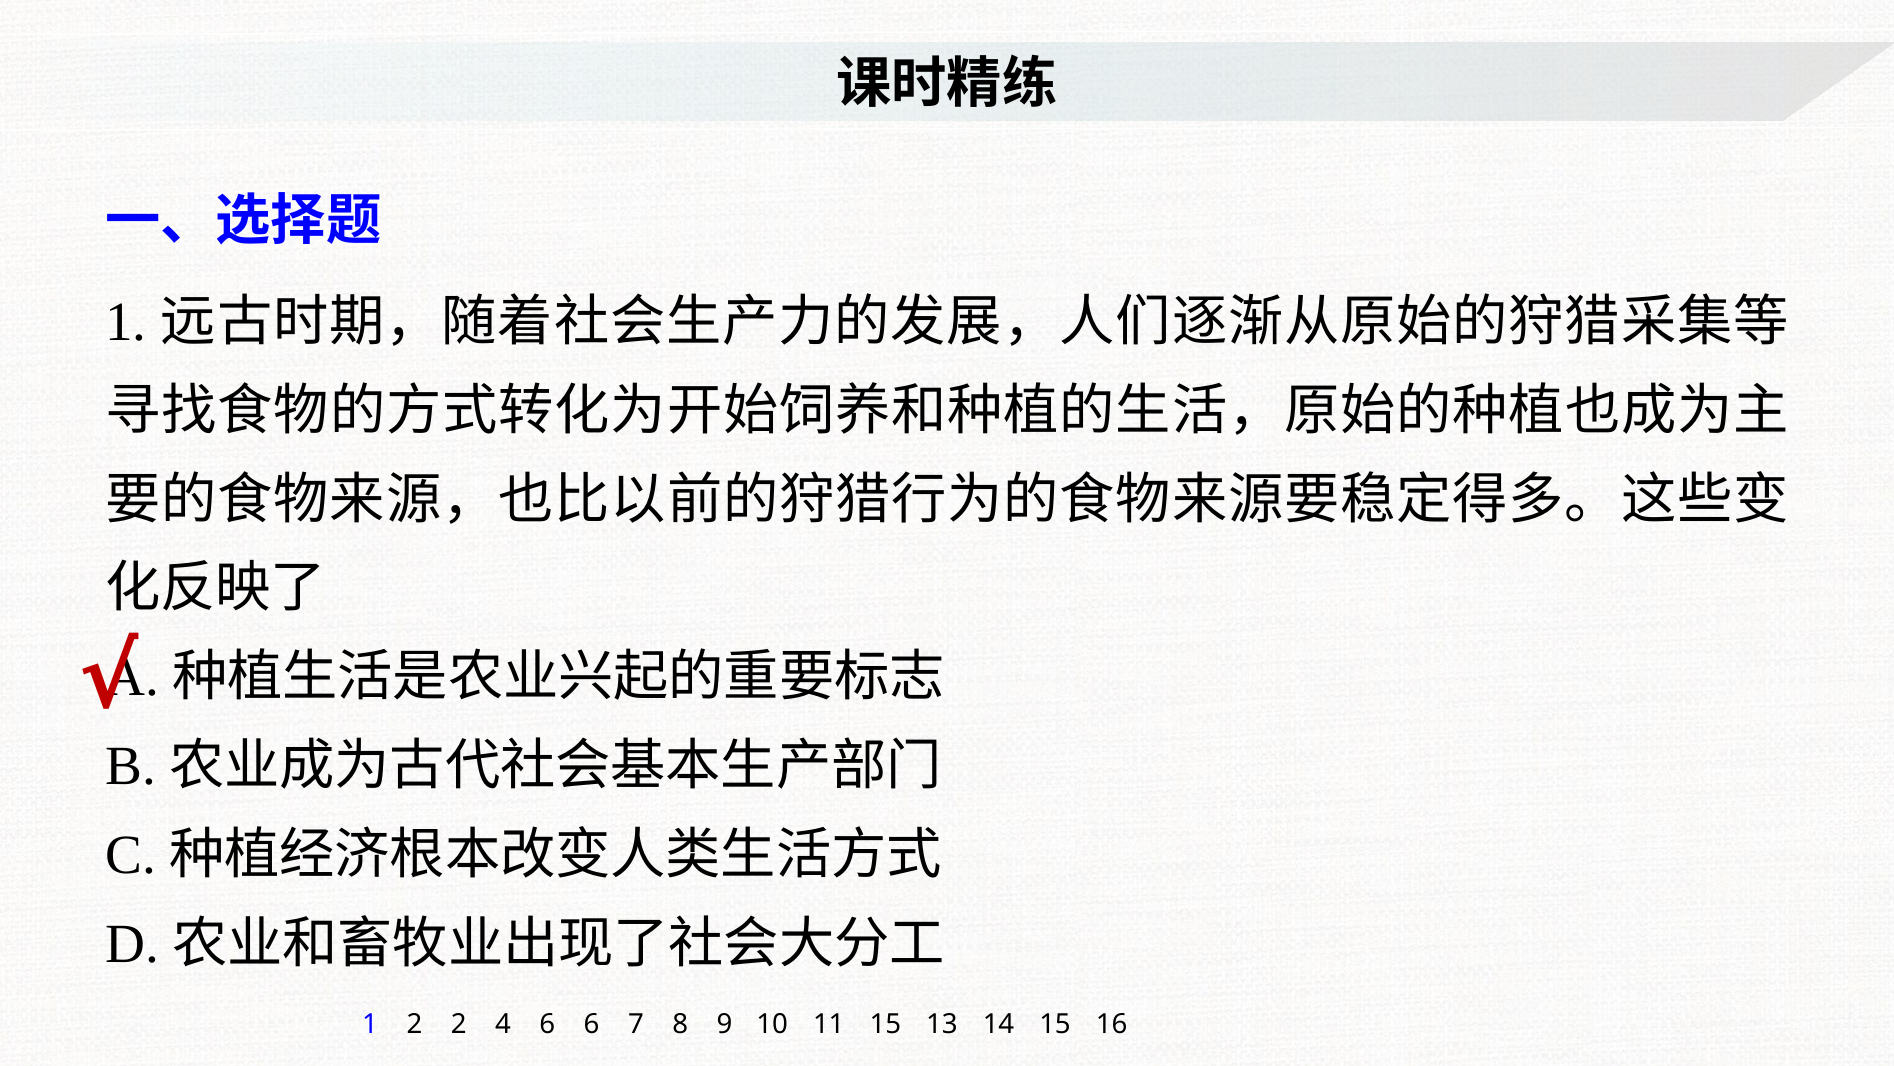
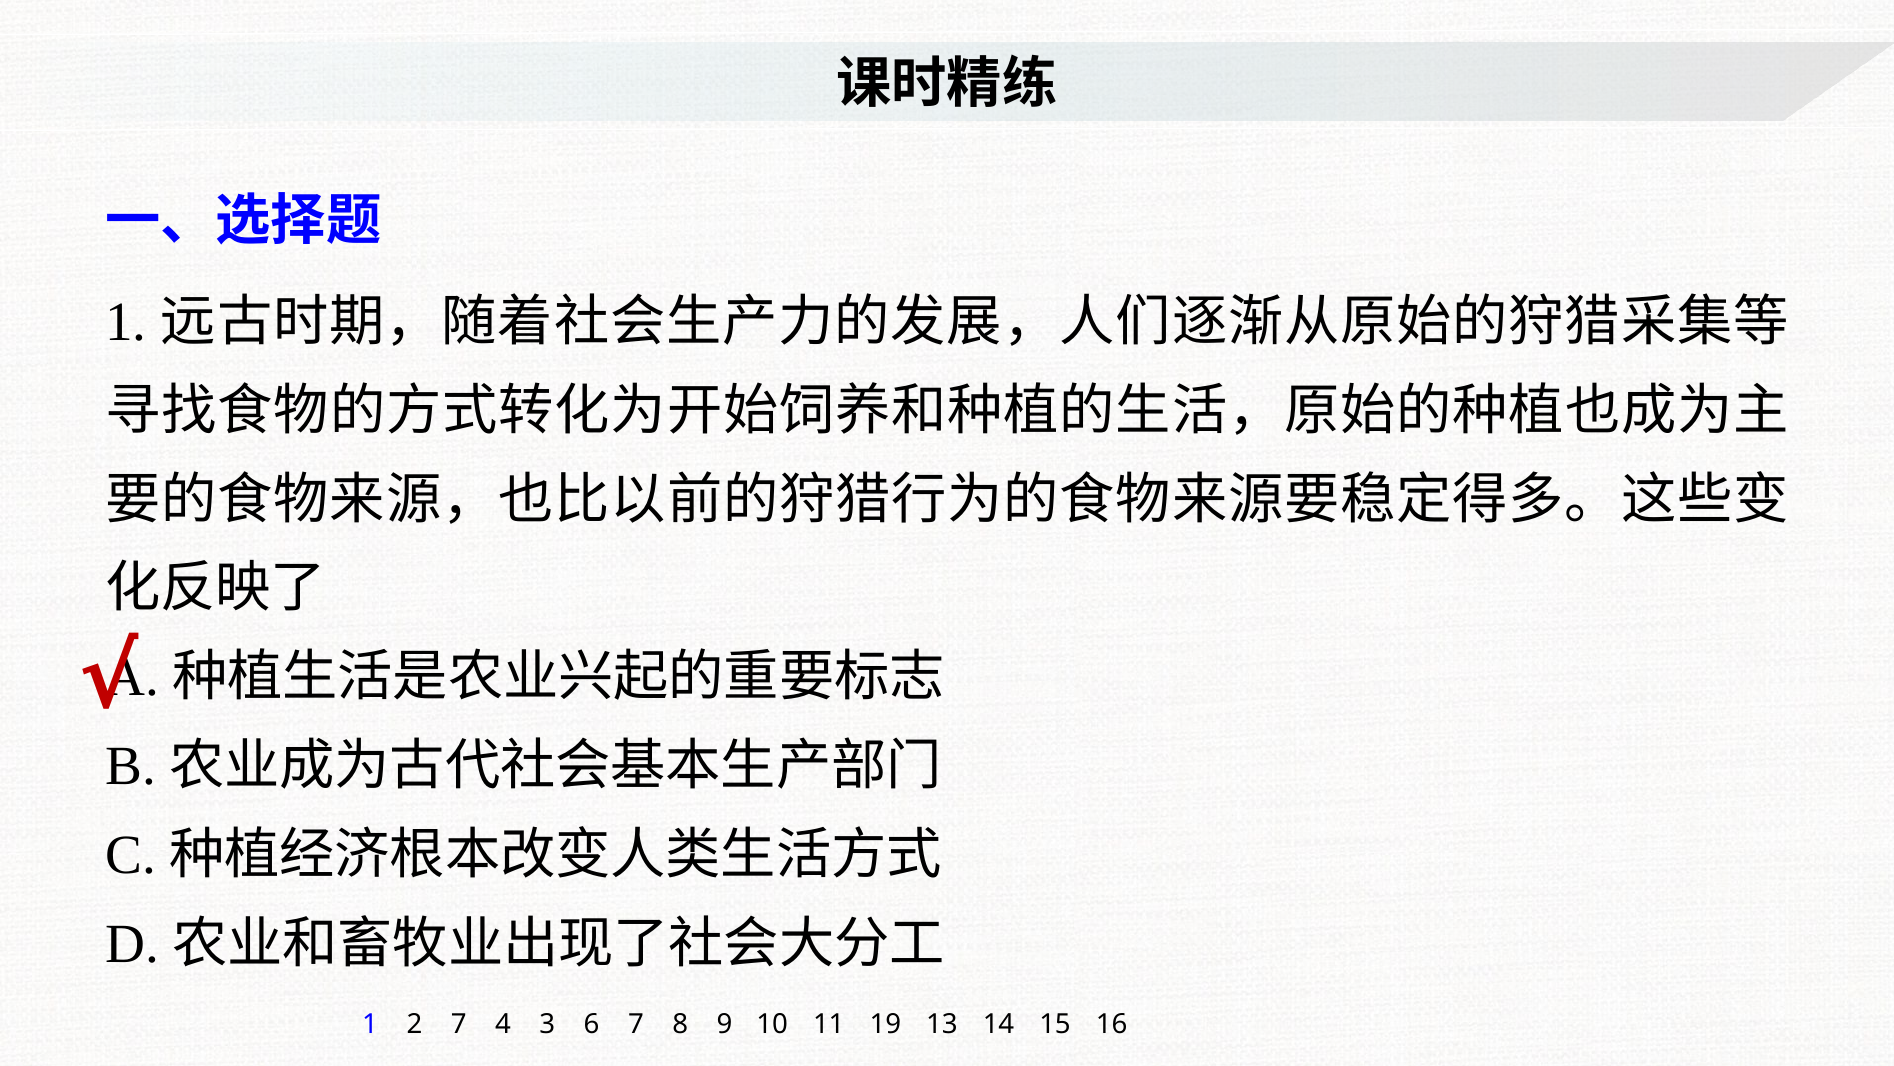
2 2: 2 -> 7
4 6: 6 -> 3
11 15: 15 -> 19
